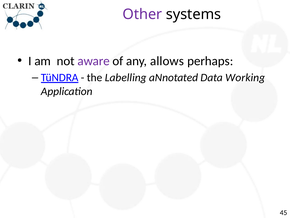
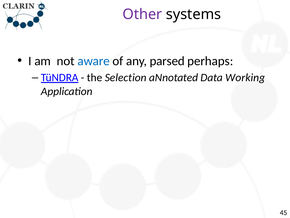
aware colour: purple -> blue
allows: allows -> parsed
Labelling: Labelling -> Selection
